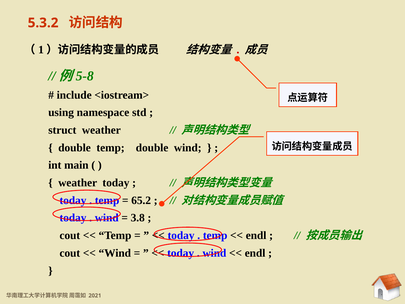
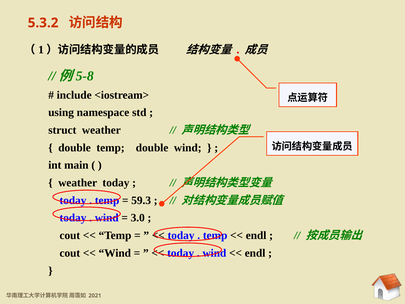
65.2: 65.2 -> 59.3
3.8: 3.8 -> 3.0
